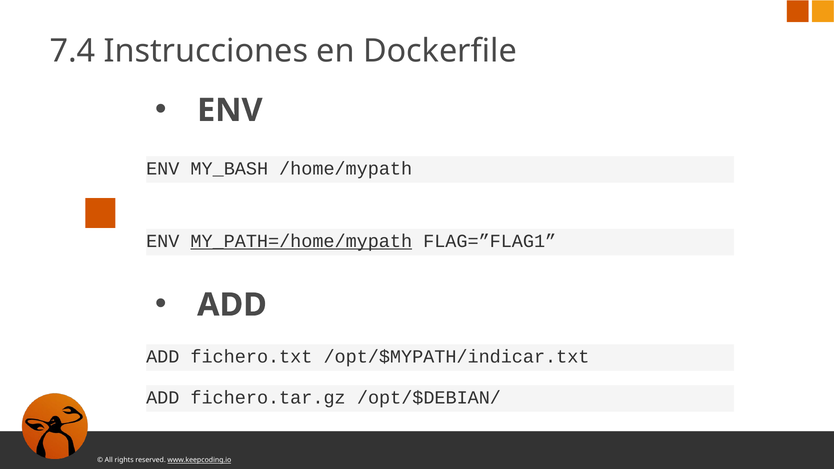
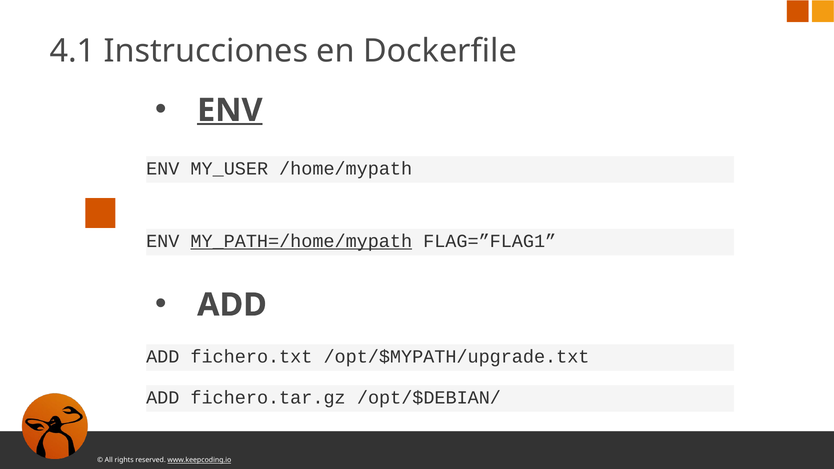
7.4: 7.4 -> 4.1
ENV at (230, 110) underline: none -> present
MY_BASH: MY_BASH -> MY_USER
/opt/$MYPATH/indicar.txt: /opt/$MYPATH/indicar.txt -> /opt/$MYPATH/upgrade.txt
